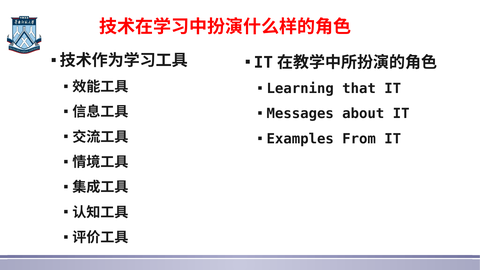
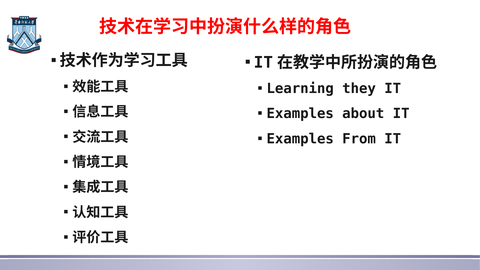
that: that -> they
Messages at (300, 114): Messages -> Examples
